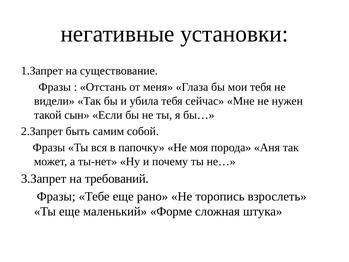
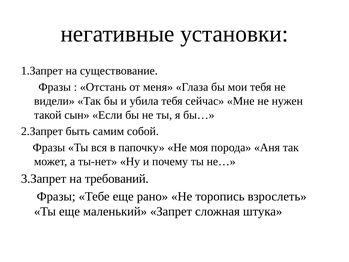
Форме: Форме -> Запрет
